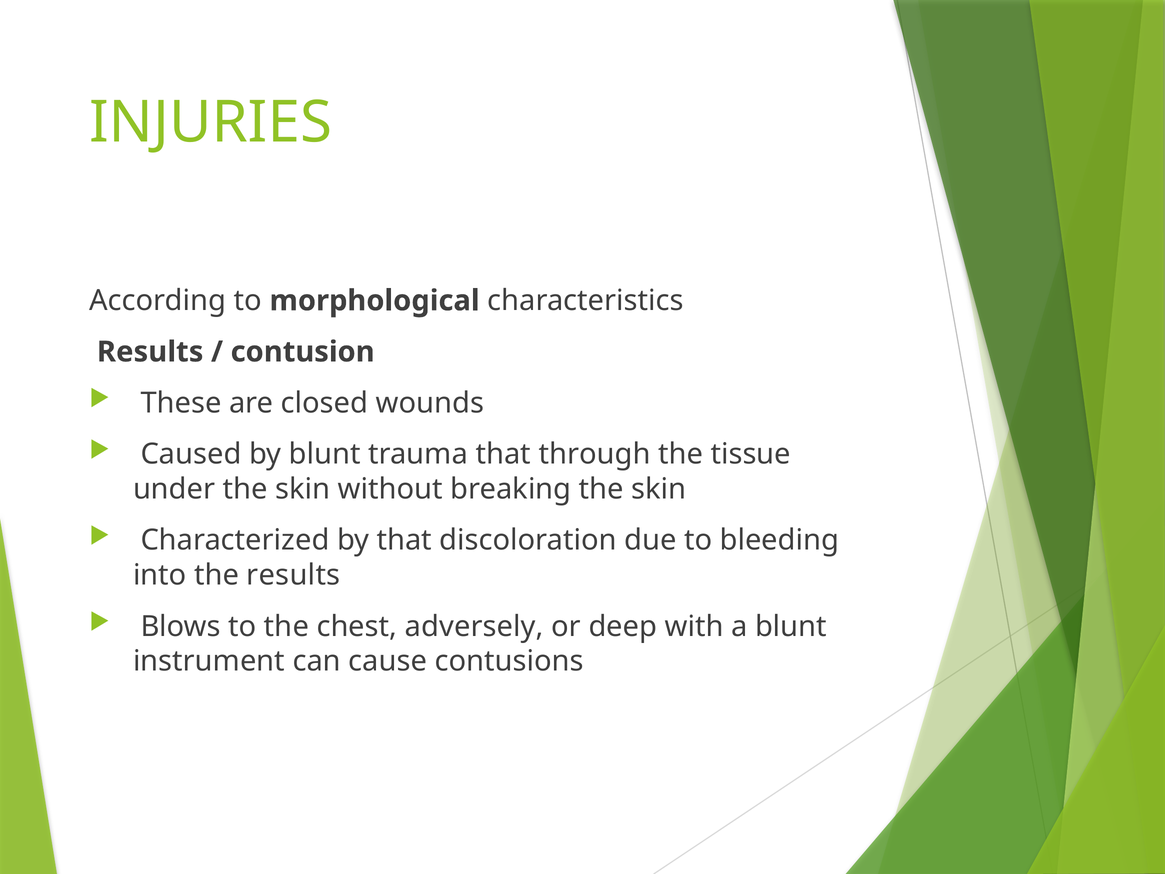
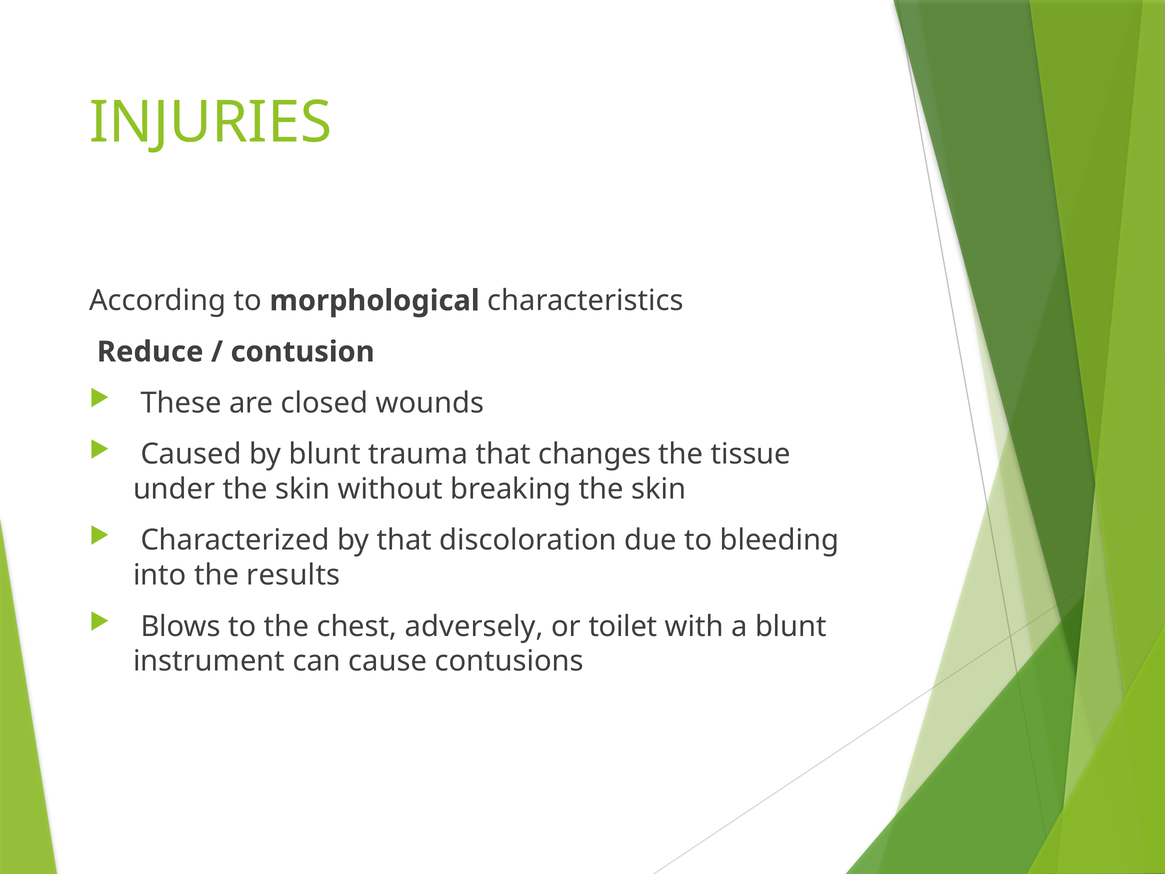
Results at (150, 352): Results -> Reduce
through: through -> changes
deep: deep -> toilet
